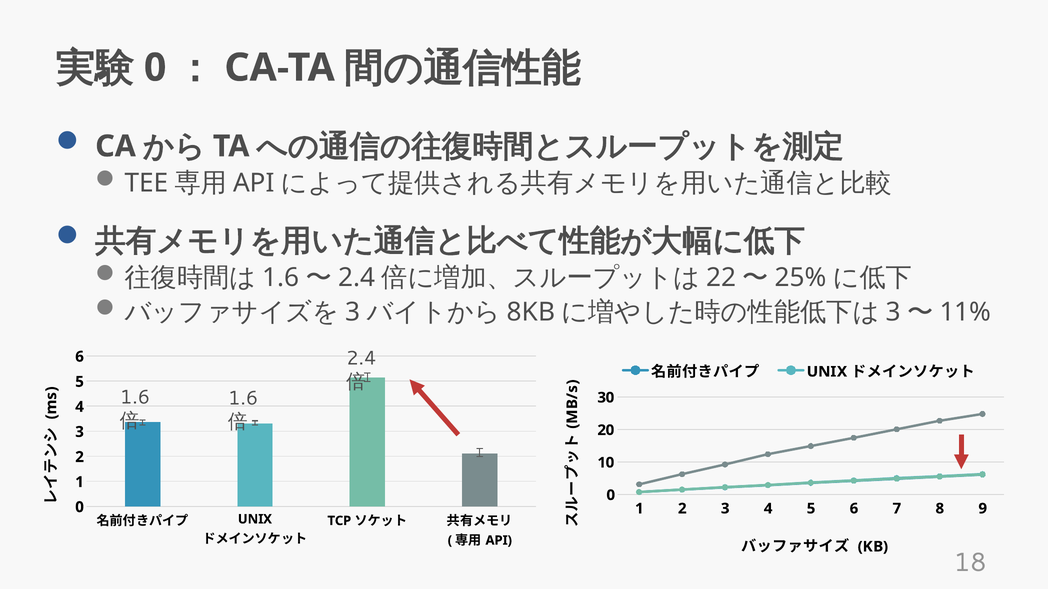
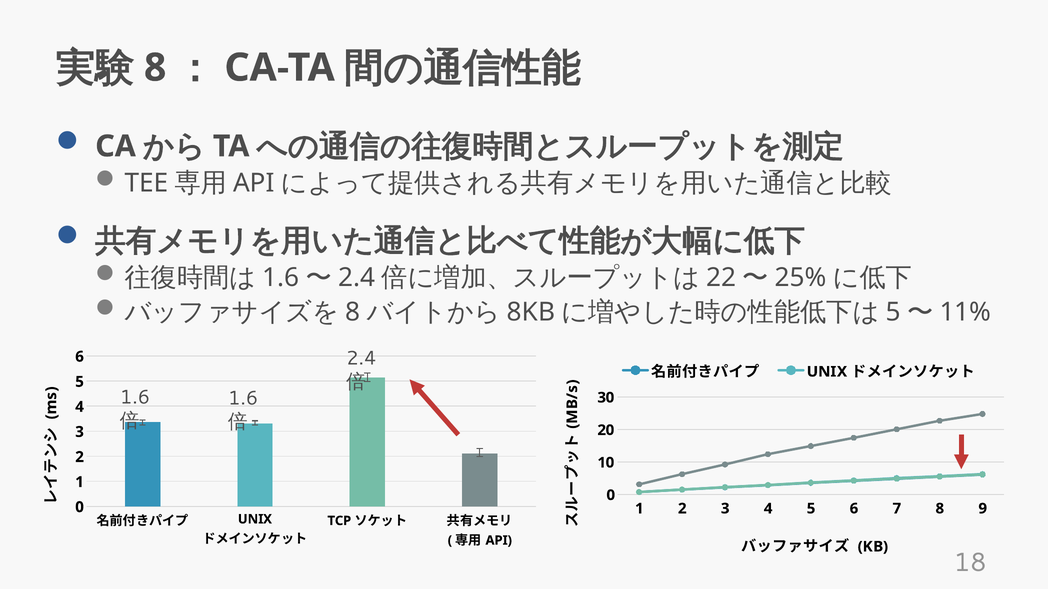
0 at (155, 68): 0 -> 8
3 at (353, 312): 3 -> 8
3 at (893, 312): 3 -> 5
